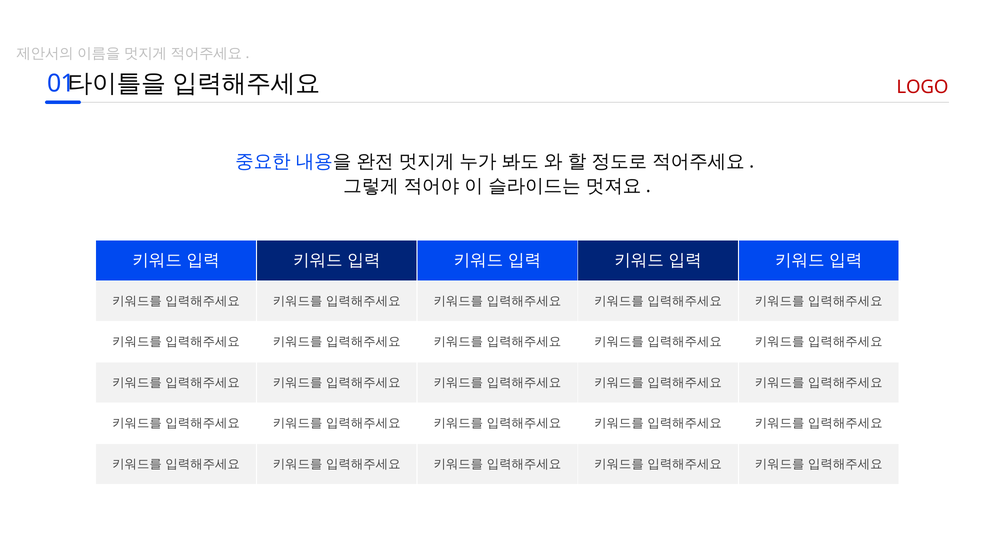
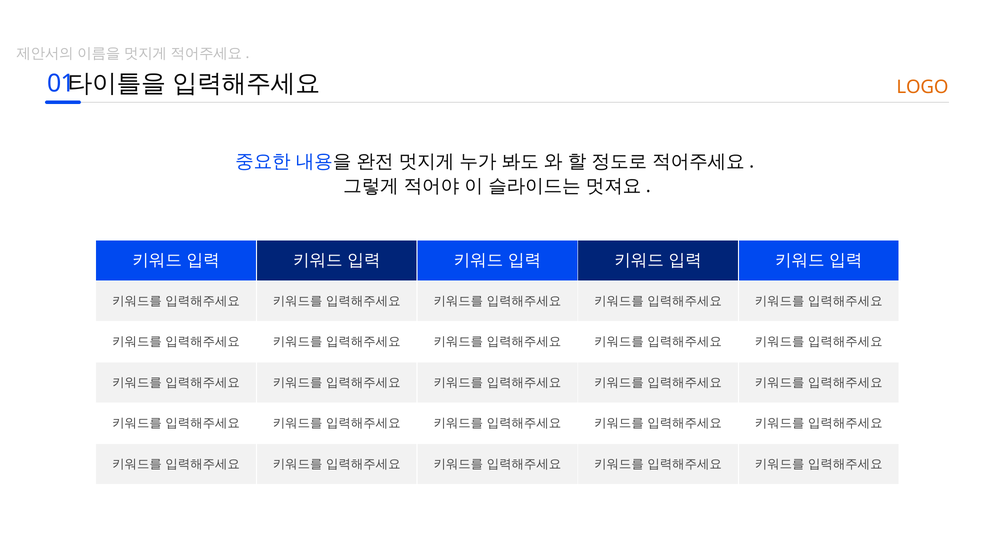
LOGO colour: red -> orange
